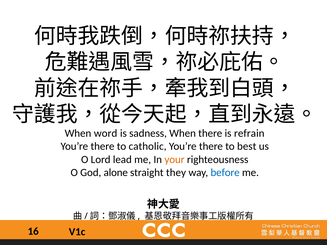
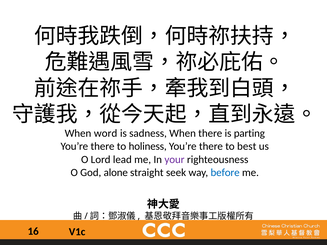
refrain: refrain -> parting
catholic: catholic -> holiness
your colour: orange -> purple
they: they -> seek
